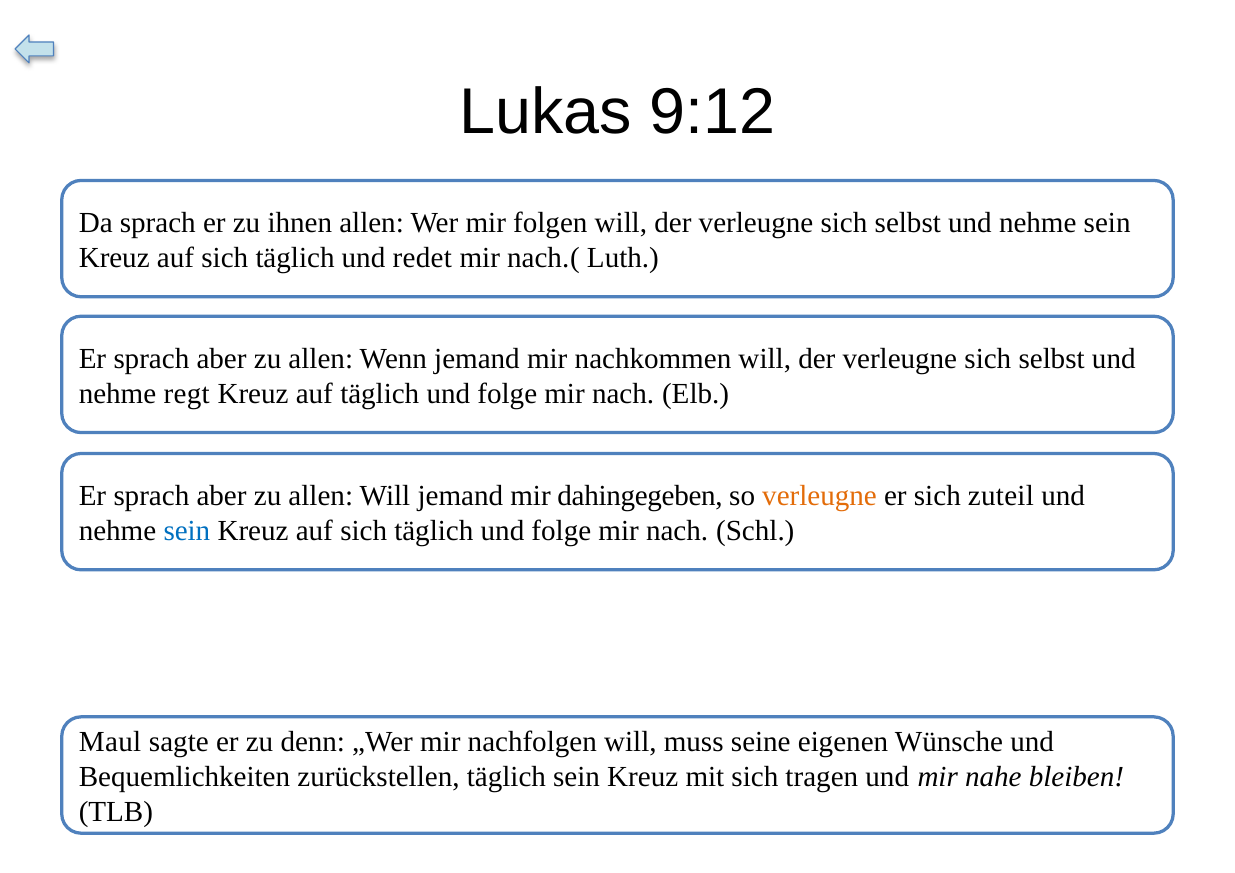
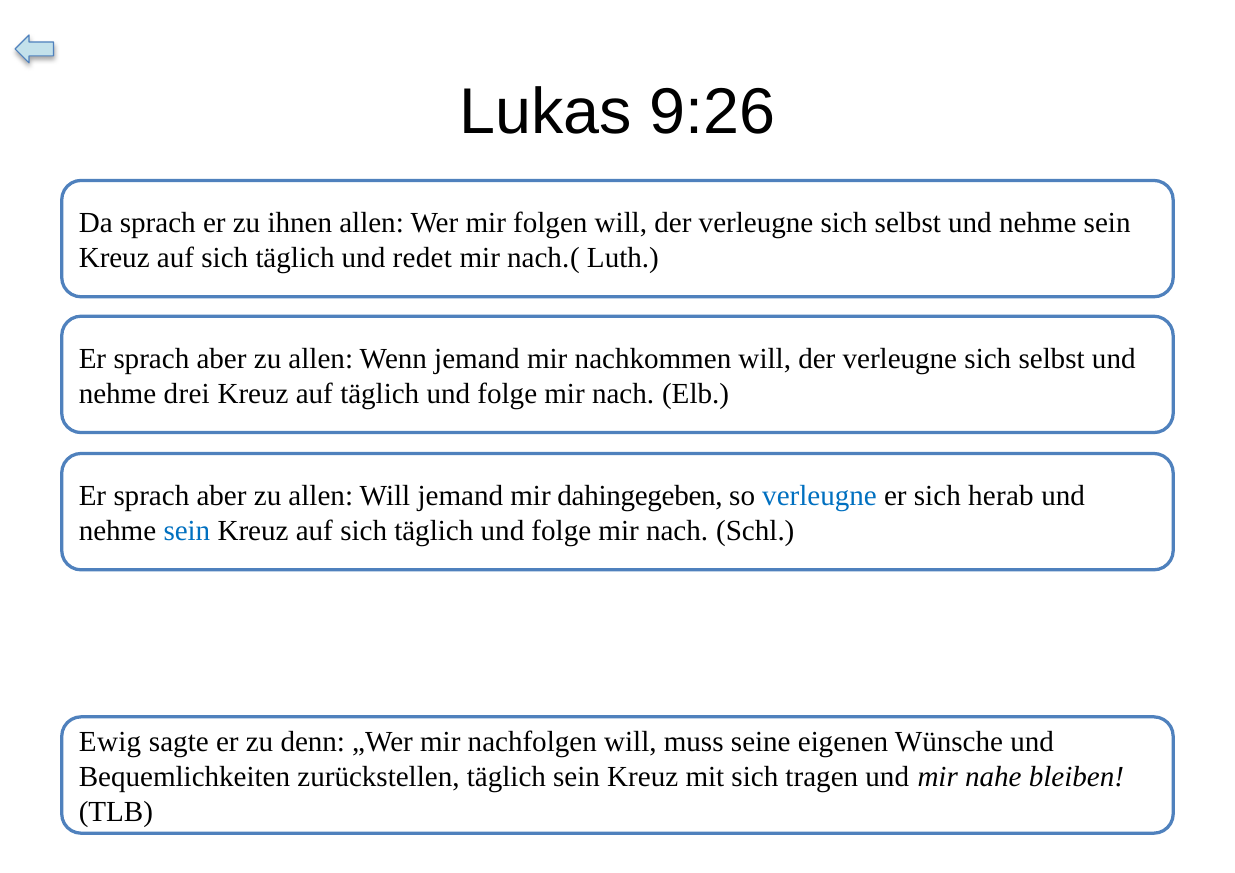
9:12: 9:12 -> 9:26
regt: regt -> drei
verleugne at (820, 496) colour: orange -> blue
zuteil: zuteil -> herab
Maul: Maul -> Ewig
